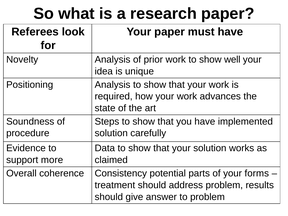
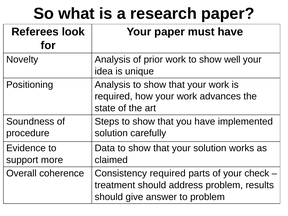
Consistency potential: potential -> required
forms: forms -> check
